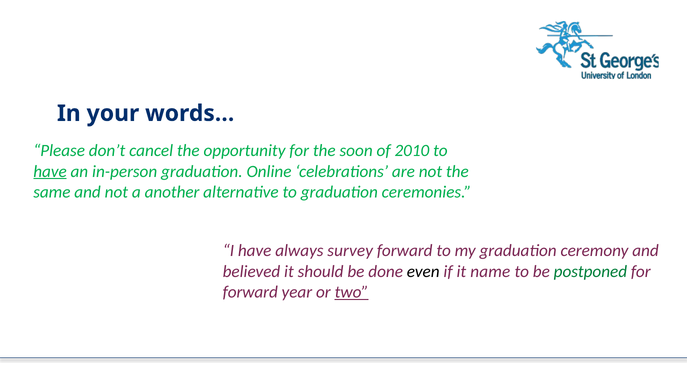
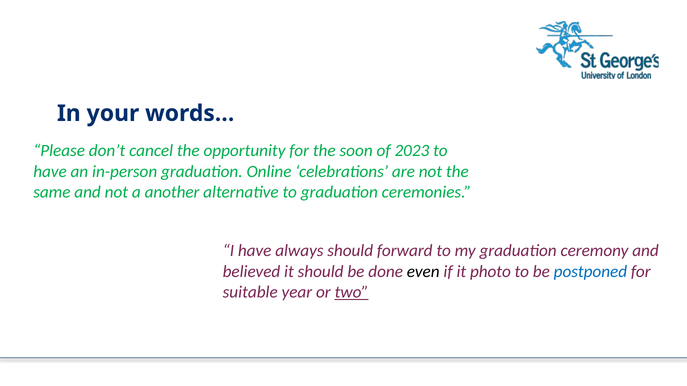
2010: 2010 -> 2023
have at (50, 172) underline: present -> none
always survey: survey -> should
name: name -> photo
postponed colour: green -> blue
forward at (250, 292): forward -> suitable
